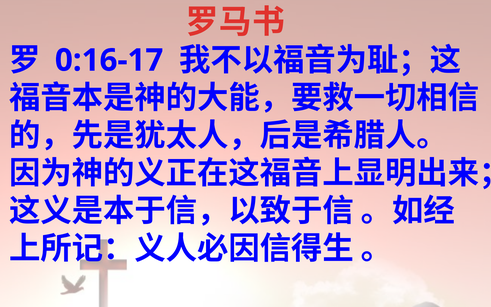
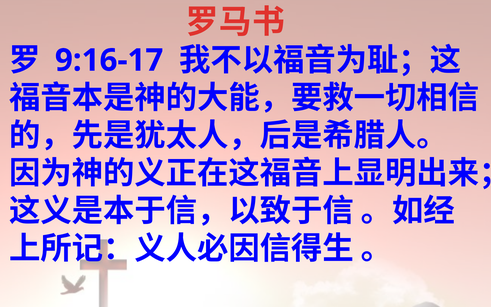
0:16-17: 0:16-17 -> 9:16-17
